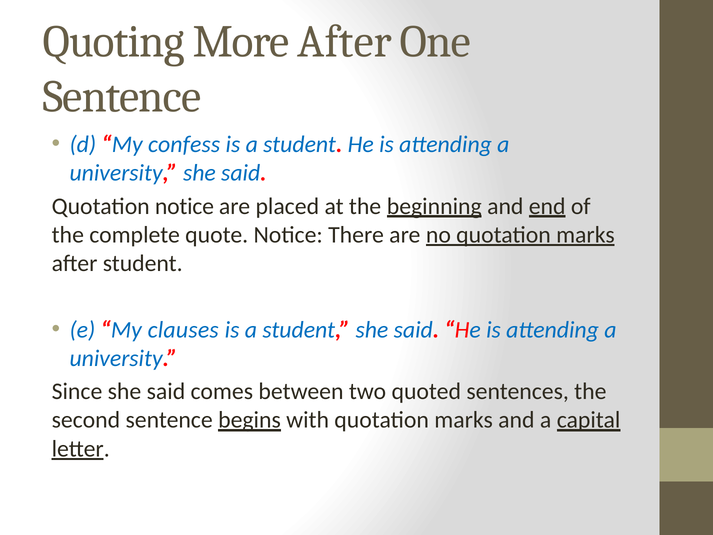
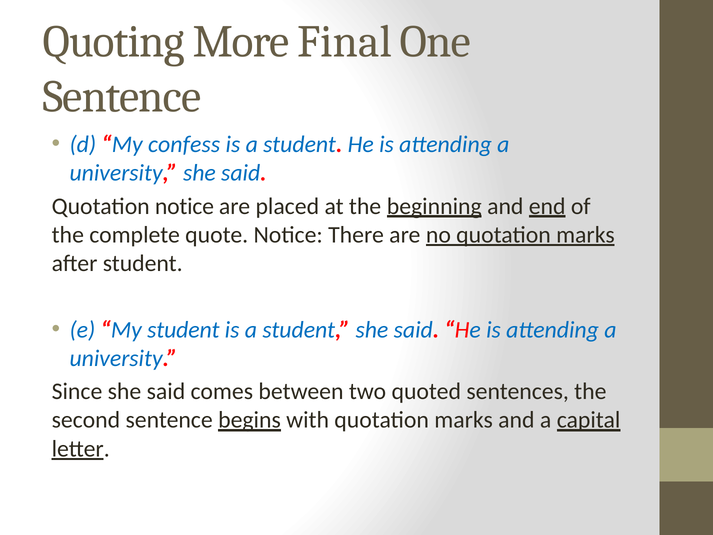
More After: After -> Final
My clauses: clauses -> student
